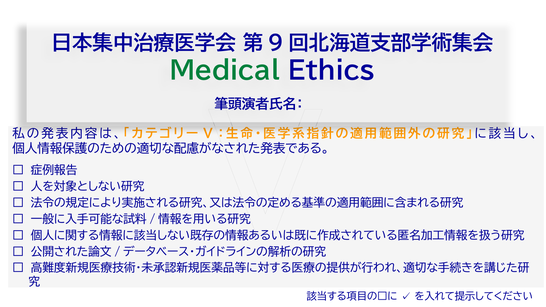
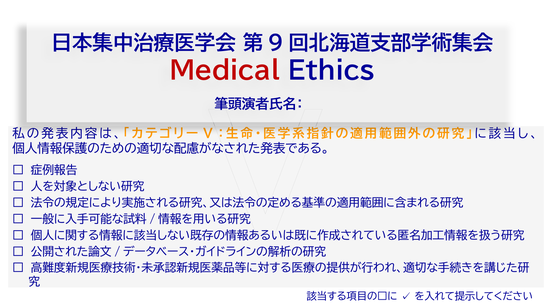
Medical colour: green -> red
